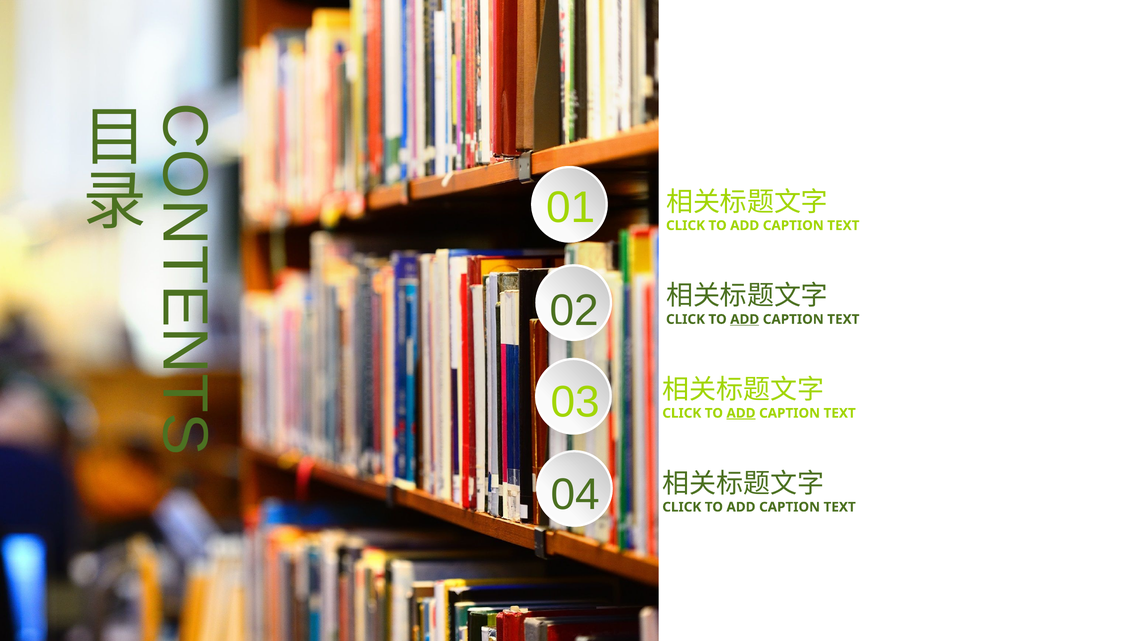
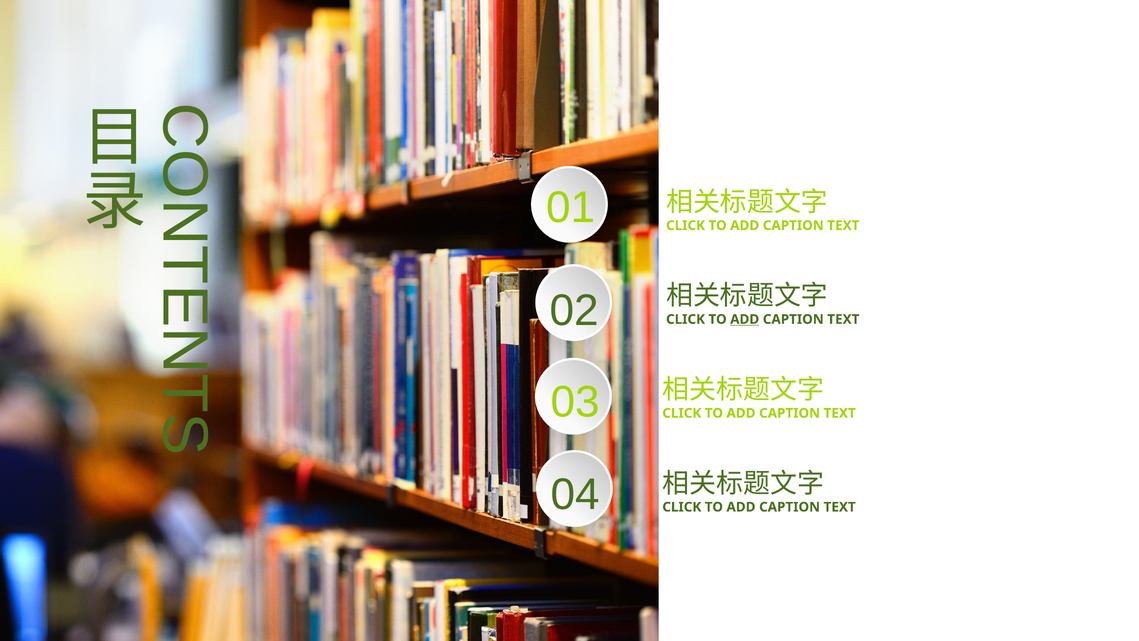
ADD at (741, 413) underline: present -> none
